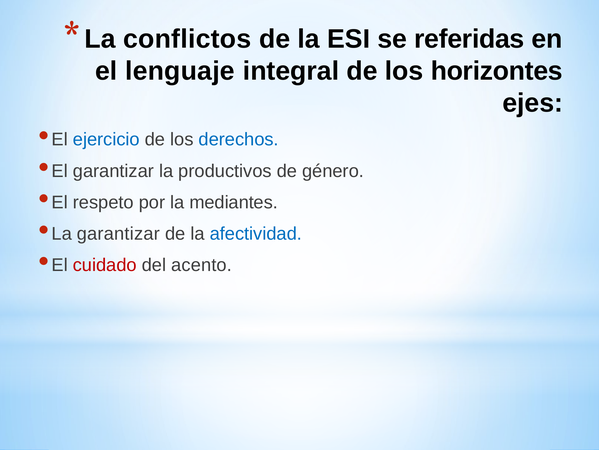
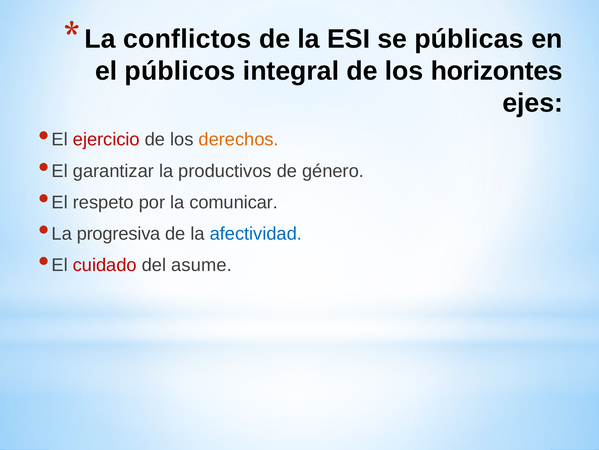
referidas: referidas -> públicas
lenguaje: lenguaje -> públicos
ejercicio colour: blue -> red
derechos colour: blue -> orange
mediantes: mediantes -> comunicar
La garantizar: garantizar -> progresiva
acento: acento -> asume
